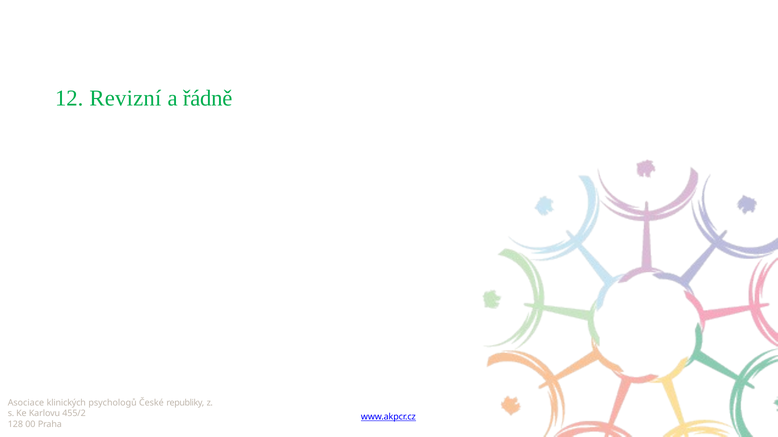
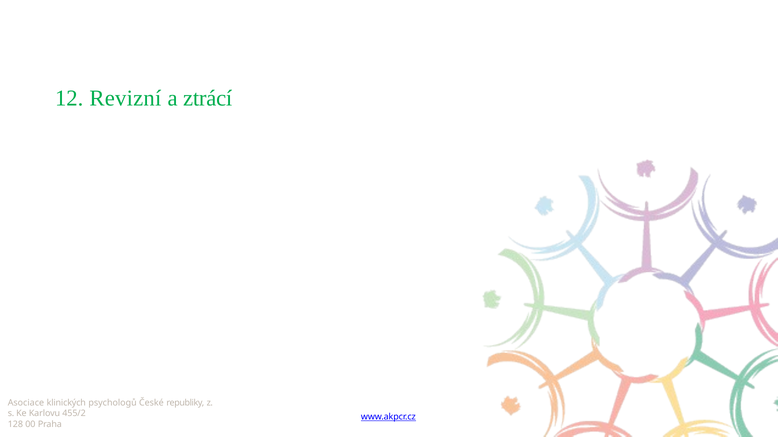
řádně: řádně -> ztrácí
